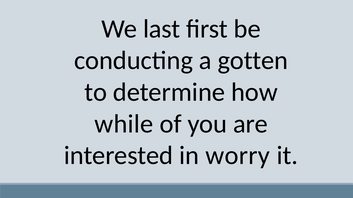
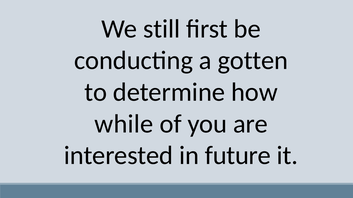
last: last -> still
worry: worry -> future
